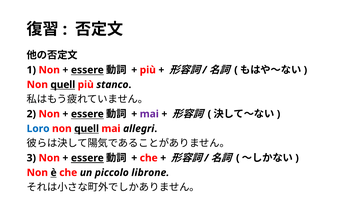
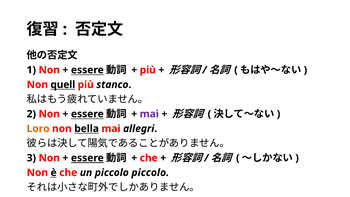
Loro colour: blue -> orange
quell at (87, 129): quell -> bella
piccolo librone: librone -> piccolo
